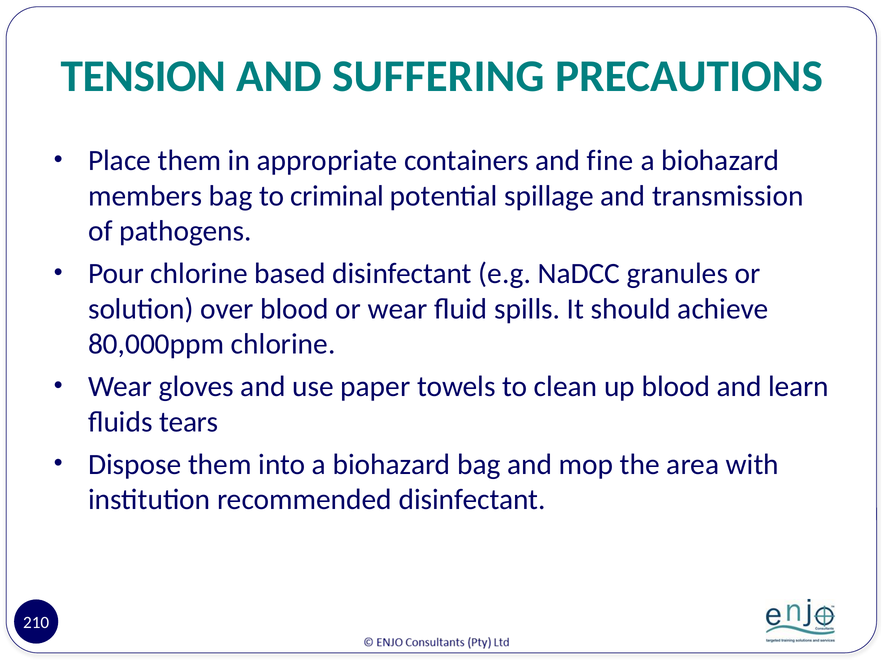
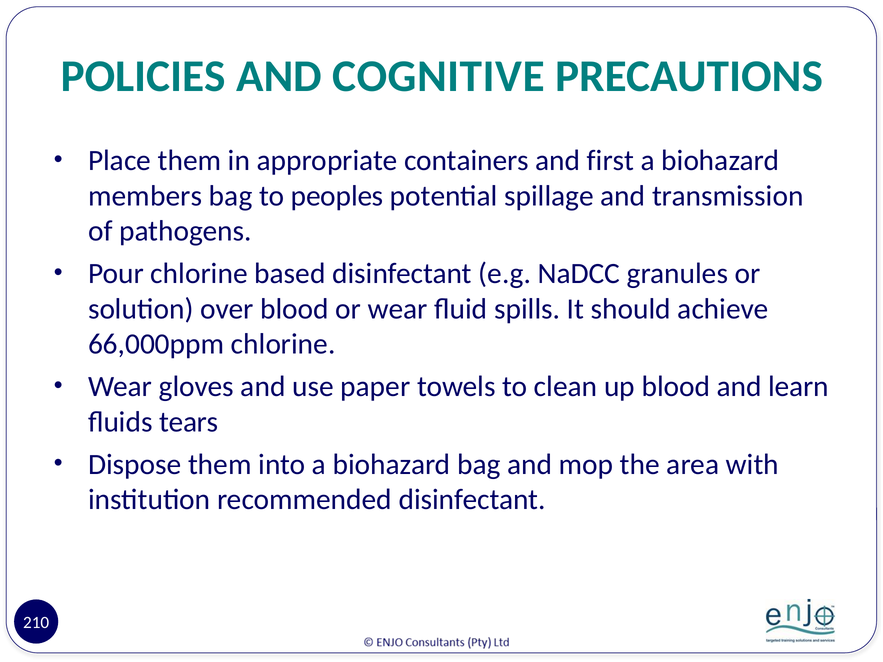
TENSION: TENSION -> POLICIES
SUFFERING: SUFFERING -> COGNITIVE
fine: fine -> first
criminal: criminal -> peoples
80,000ppm: 80,000ppm -> 66,000ppm
